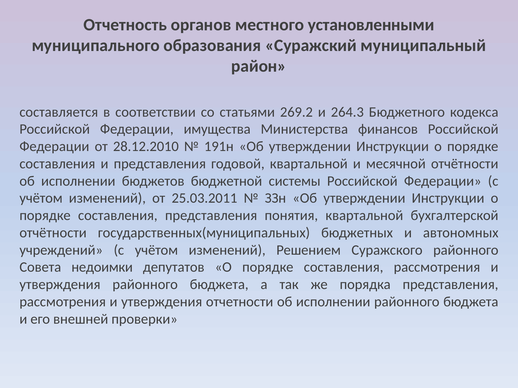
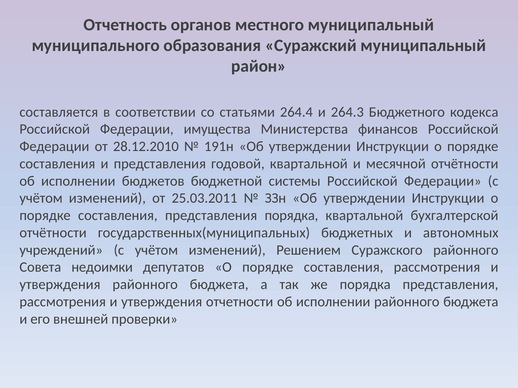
местного установленными: установленными -> муниципальный
269.2: 269.2 -> 264.4
представления понятия: понятия -> порядка
